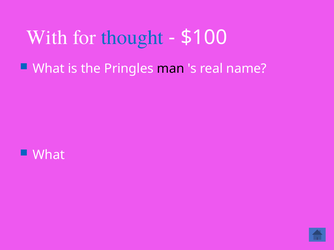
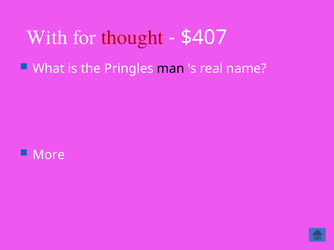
thought colour: blue -> red
$100: $100 -> $407
What at (49, 155): What -> More
